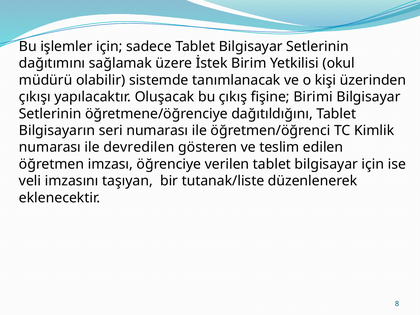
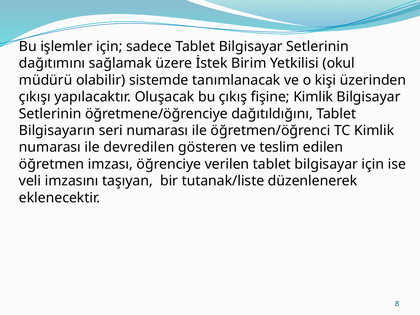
fişine Birimi: Birimi -> Kimlik
